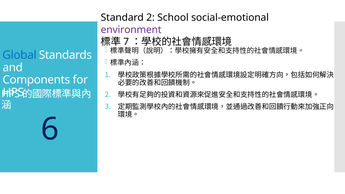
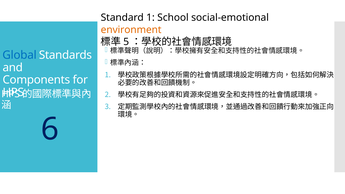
Standard 2: 2 -> 1
environment colour: purple -> orange
7: 7 -> 5
